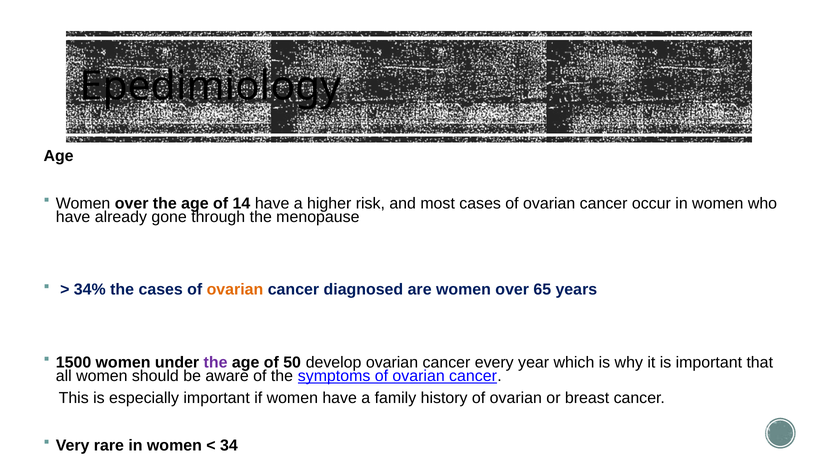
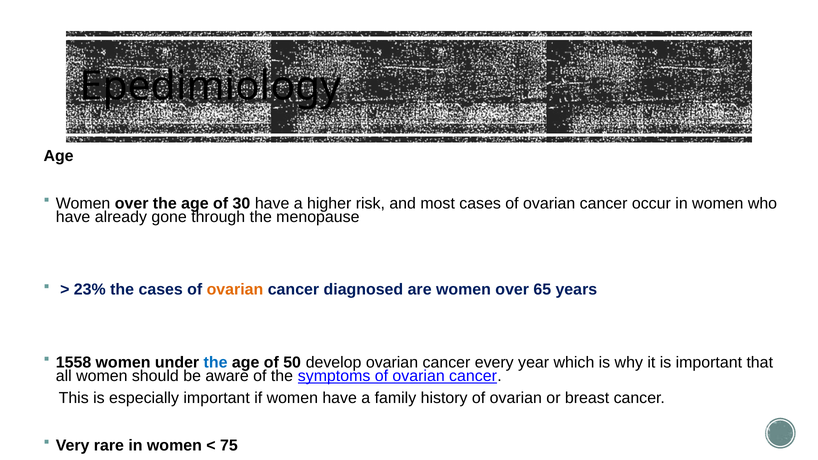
14: 14 -> 30
34%: 34% -> 23%
1500: 1500 -> 1558
the at (216, 362) colour: purple -> blue
34: 34 -> 75
